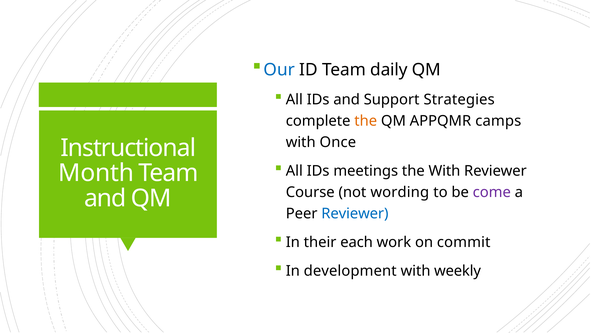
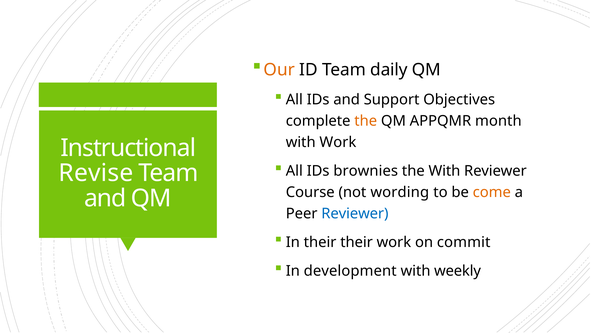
Our colour: blue -> orange
Strategies: Strategies -> Objectives
camps: camps -> month
with Once: Once -> Work
meetings: meetings -> brownies
Month: Month -> Revise
come colour: purple -> orange
their each: each -> their
